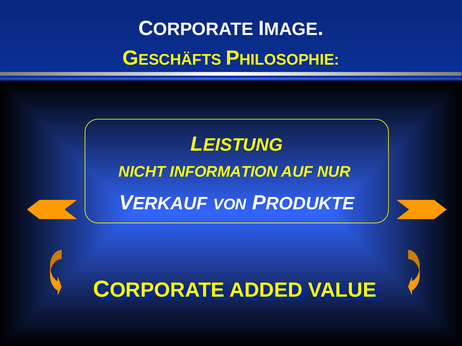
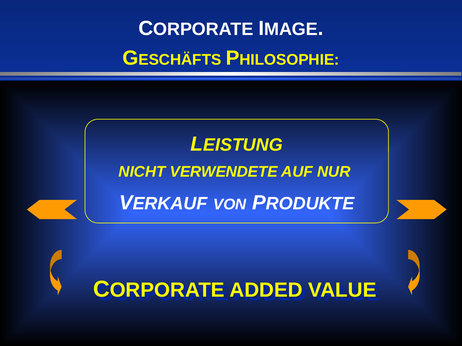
INFORMATION: INFORMATION -> VERWENDETE
